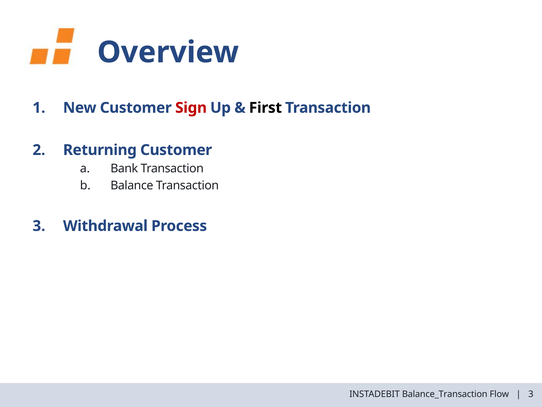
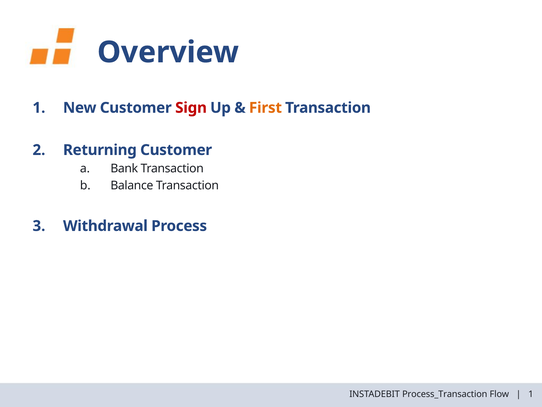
First colour: black -> orange
Balance_Transaction: Balance_Transaction -> Process_Transaction
3 at (531, 394): 3 -> 1
